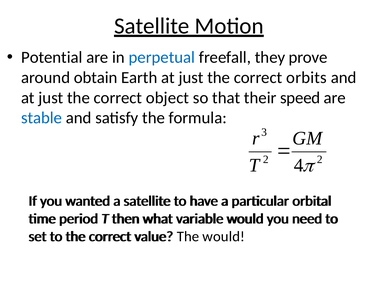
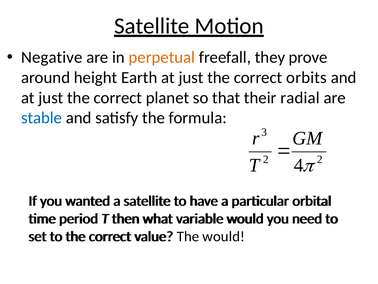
Potential: Potential -> Negative
perpetual colour: blue -> orange
obtain: obtain -> height
object: object -> planet
speed: speed -> radial
